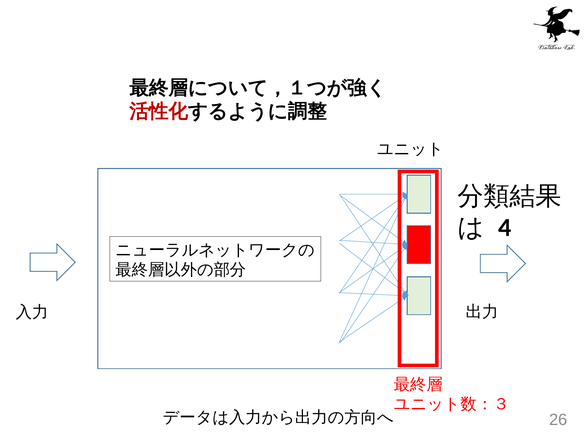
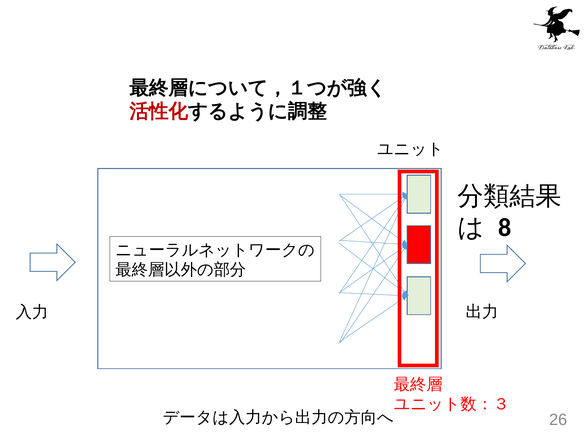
4: 4 -> 8
